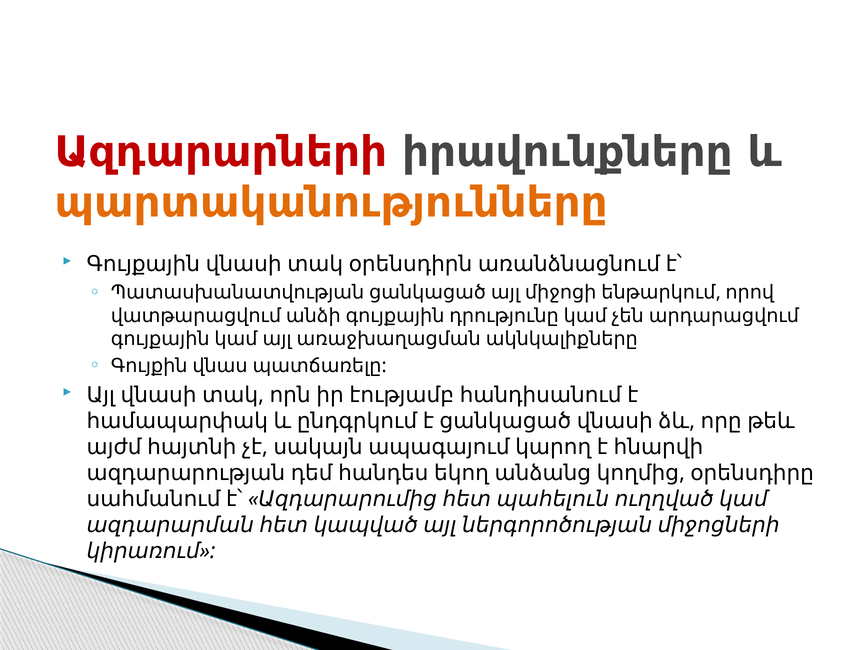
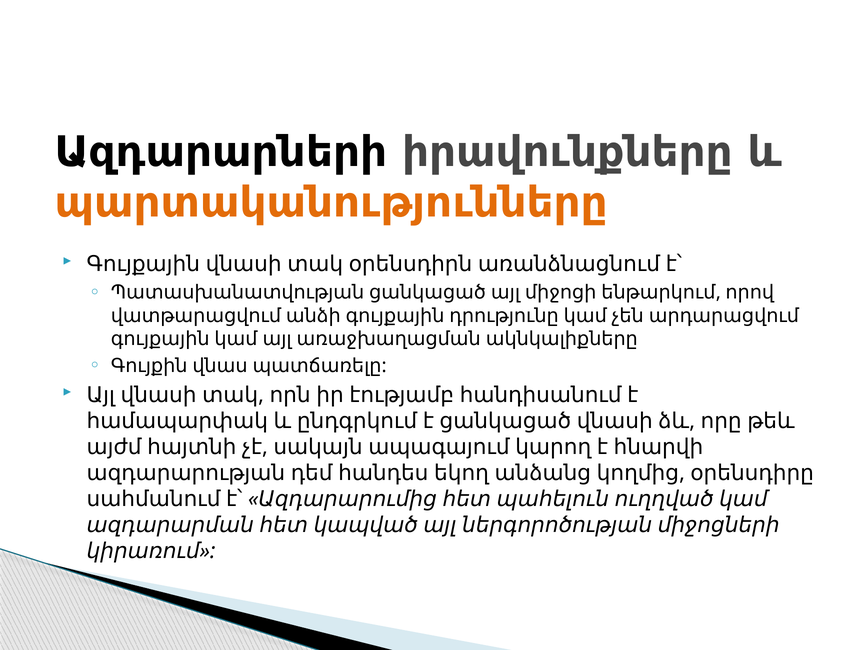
Ազդարարների colour: red -> black
